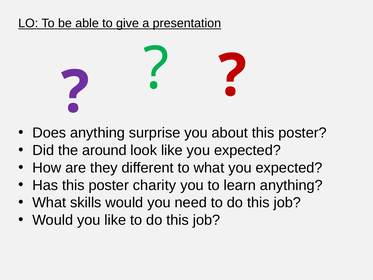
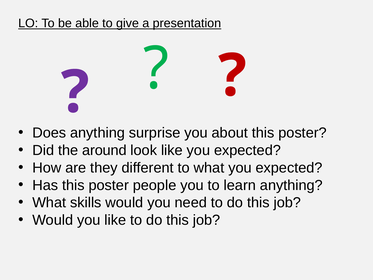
charity: charity -> people
